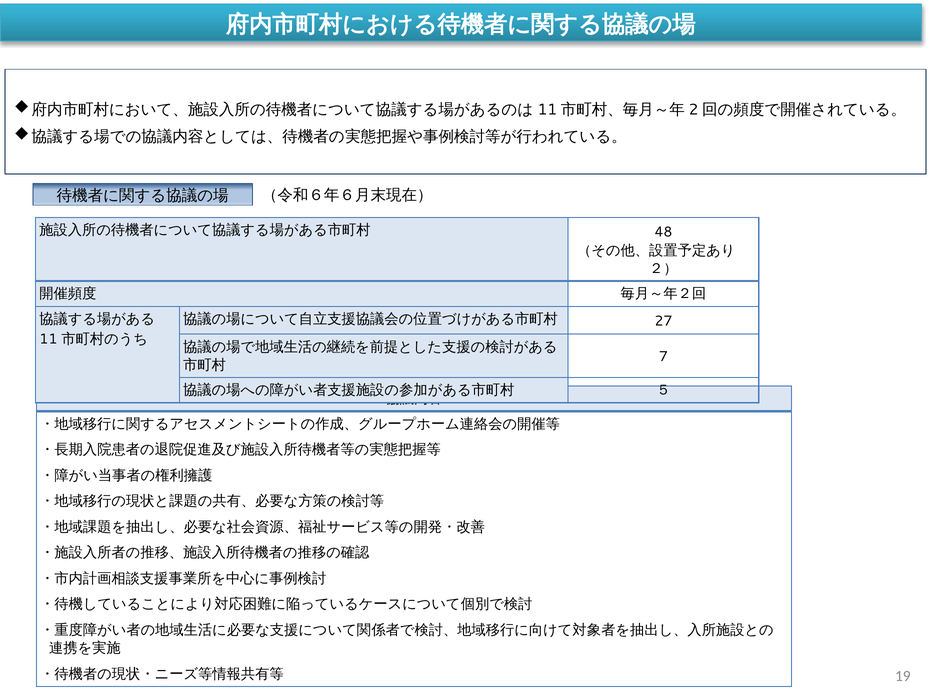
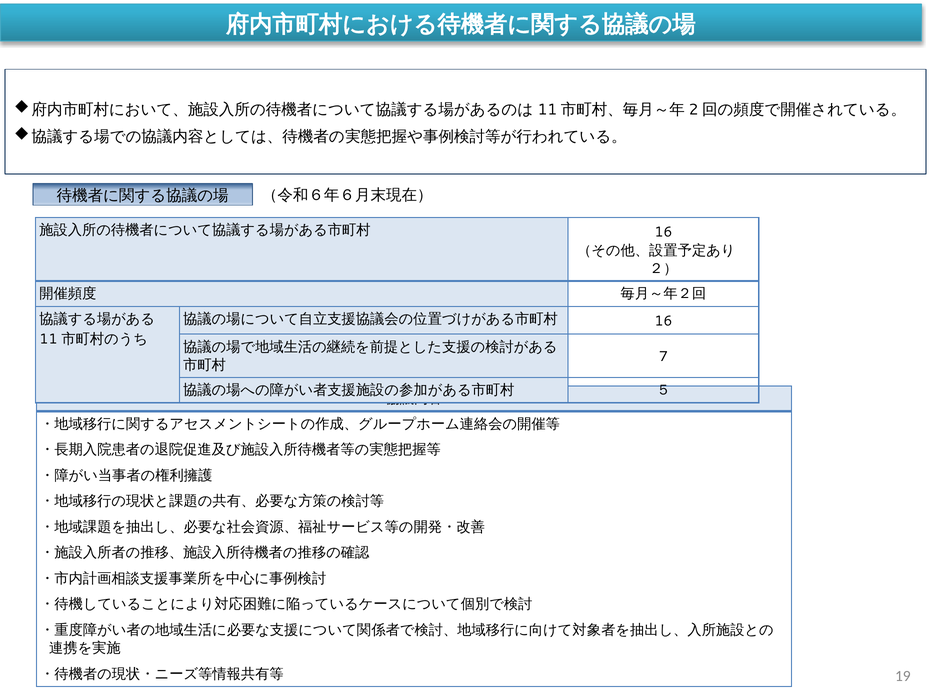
48 at (663, 232): 48 -> 16
27 at (663, 321): 27 -> 16
